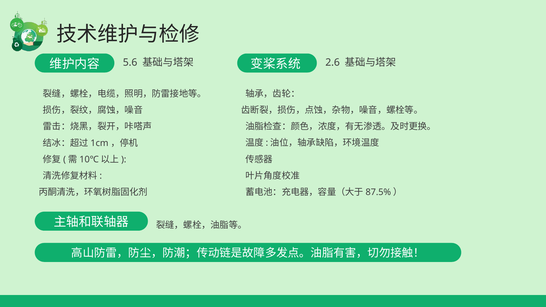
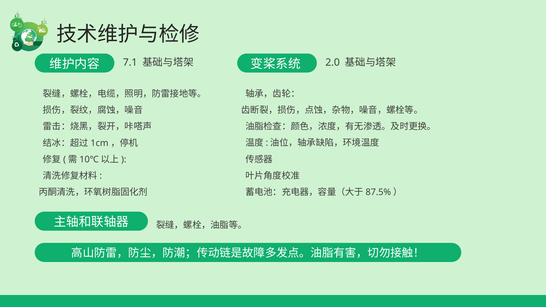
5.6: 5.6 -> 7.1
2.6: 2.6 -> 2.0
